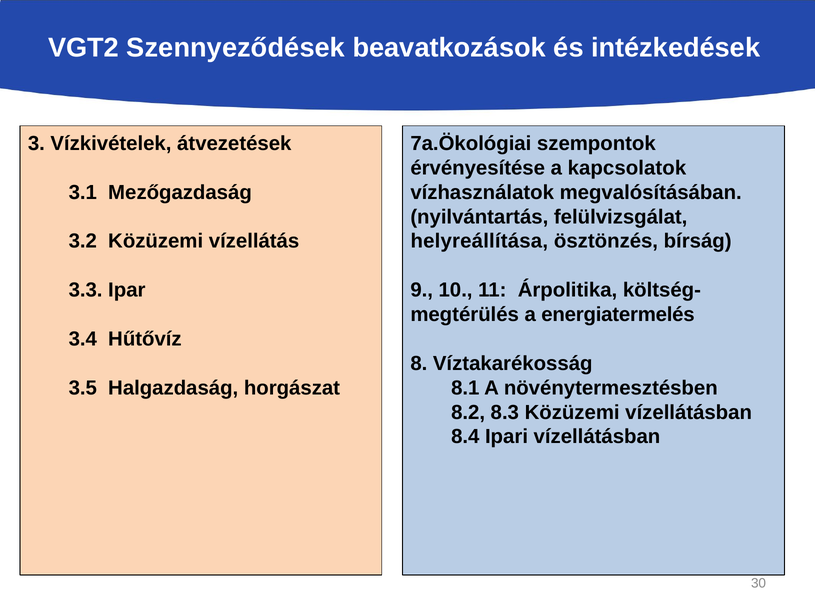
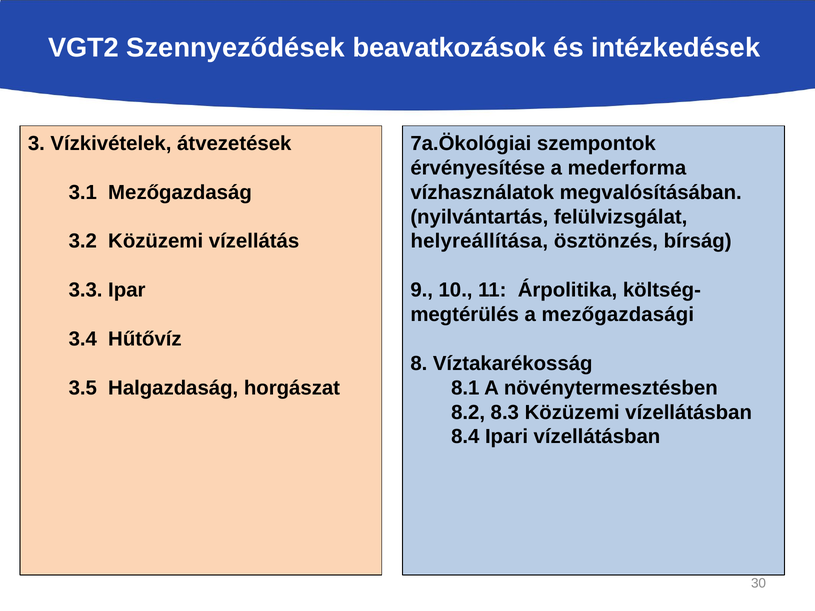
kapcsolatok: kapcsolatok -> mederforma
energiatermelés: energiatermelés -> mezőgazdasági
